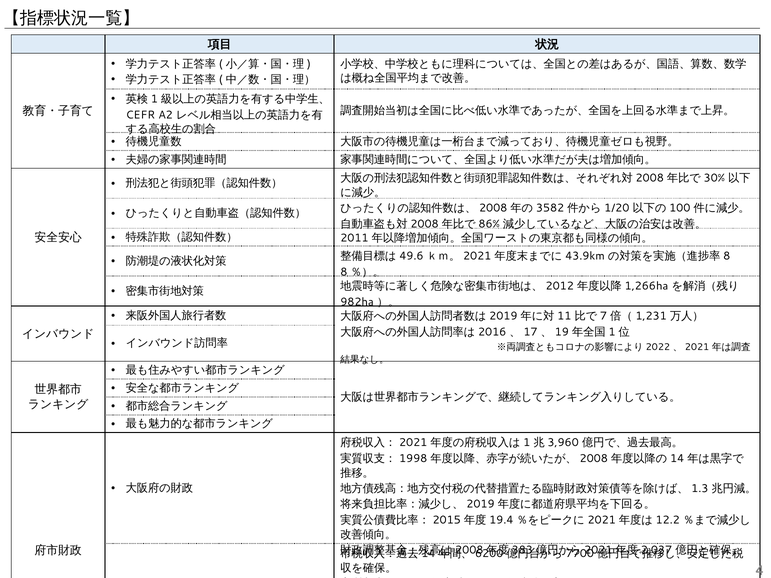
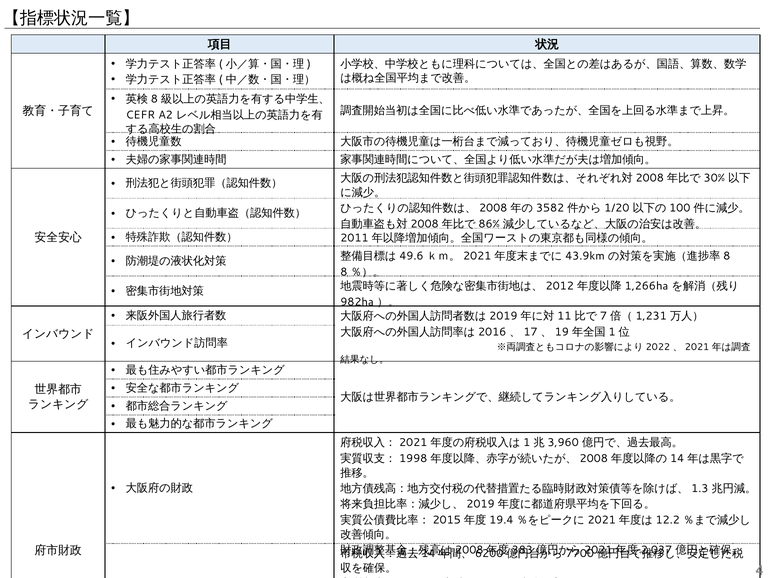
1 at (154, 99): 1 -> 8
